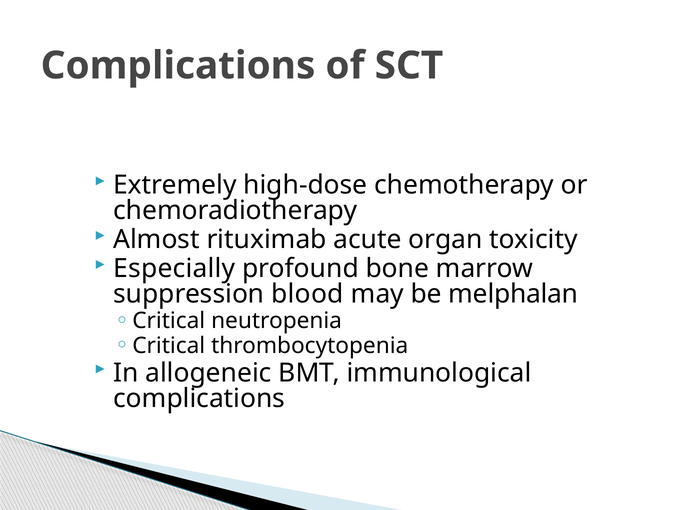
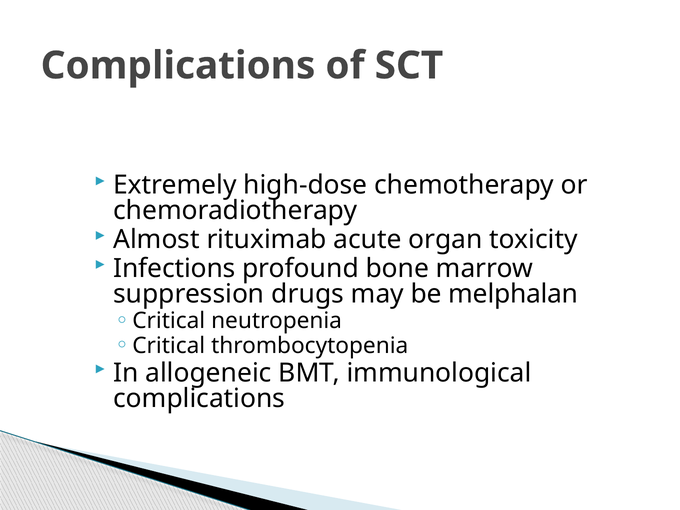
Especially: Especially -> Infections
blood: blood -> drugs
